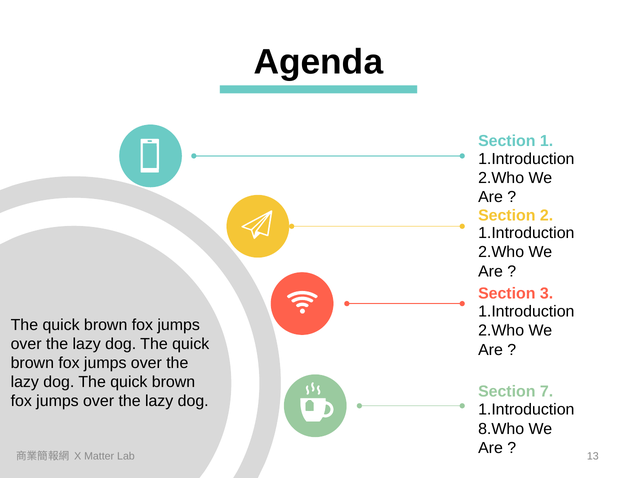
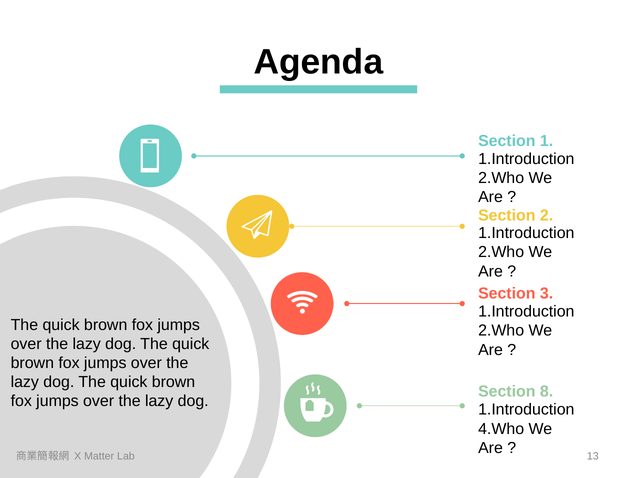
7: 7 -> 8
8.Who: 8.Who -> 4.Who
